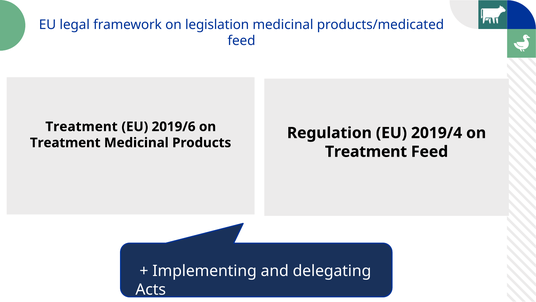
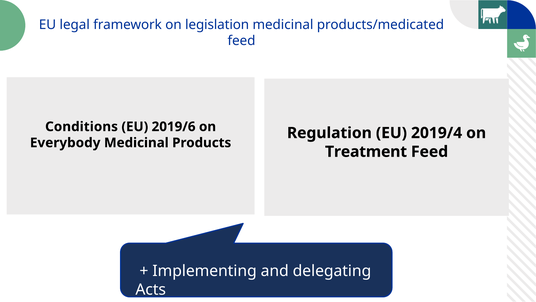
Treatment at (82, 127): Treatment -> Conditions
Treatment at (65, 143): Treatment -> Everybody
